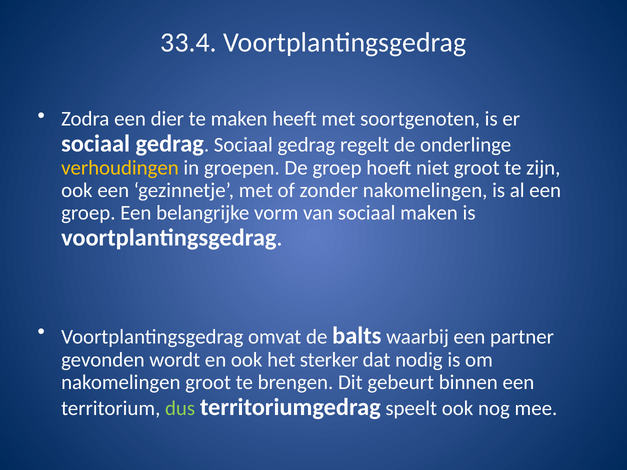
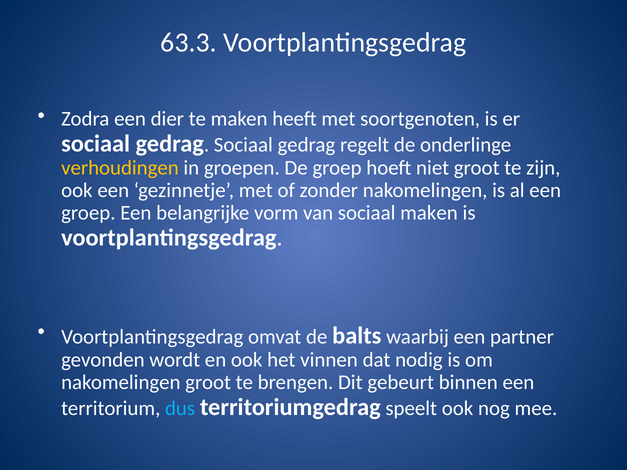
33.4: 33.4 -> 63.3
sterker: sterker -> vinnen
dus colour: light green -> light blue
